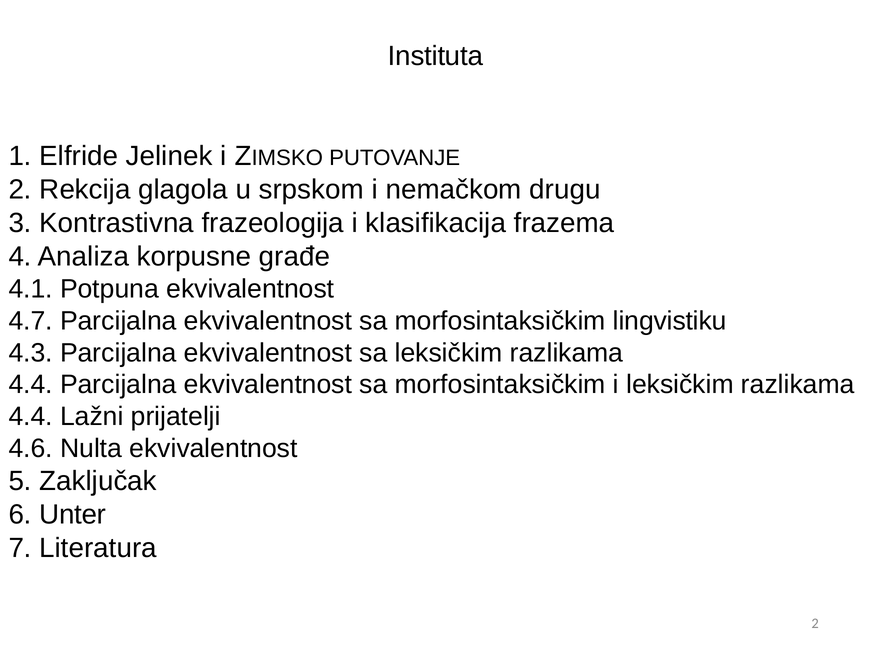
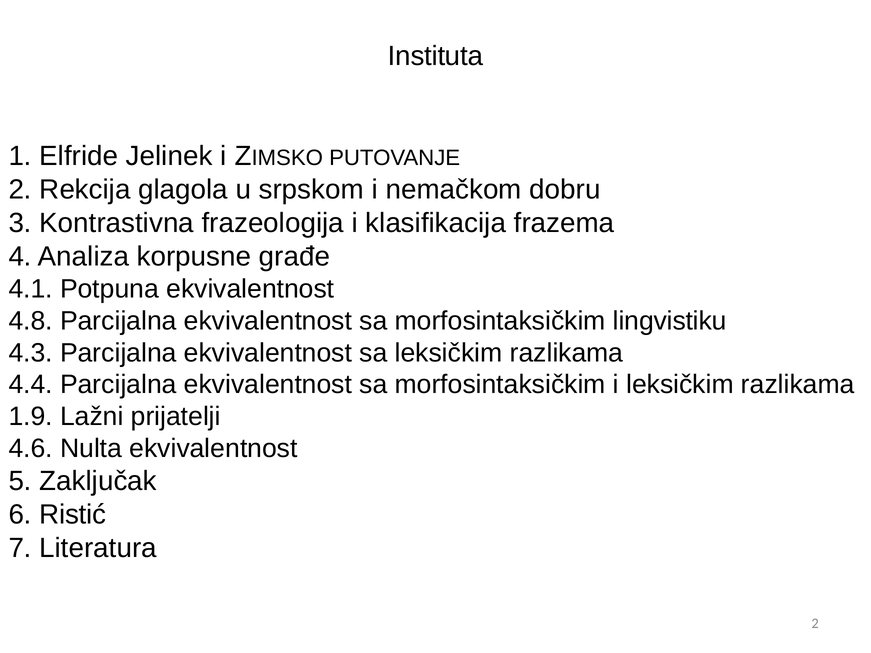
drugu: drugu -> dobru
4.7: 4.7 -> 4.8
4.4 at (31, 417): 4.4 -> 1.9
Unter: Unter -> Ristić
